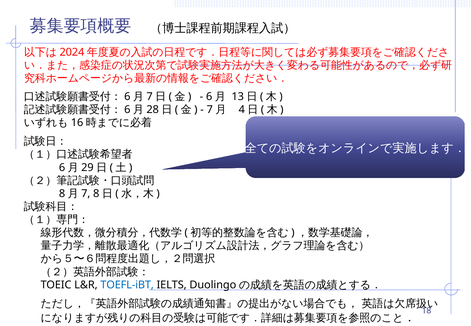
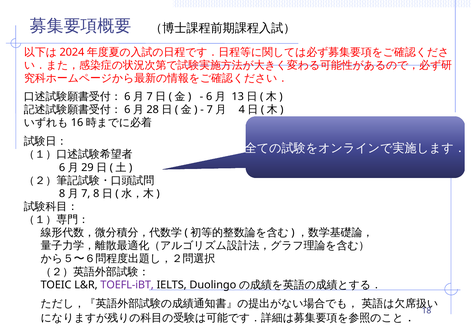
TOEFL-iBT colour: blue -> purple
